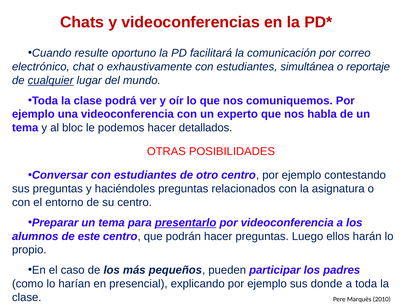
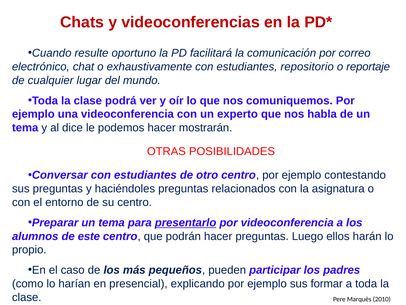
simultánea: simultánea -> repositorio
cualquier underline: present -> none
bloc: bloc -> dice
detallados: detallados -> mostrarán
donde: donde -> formar
